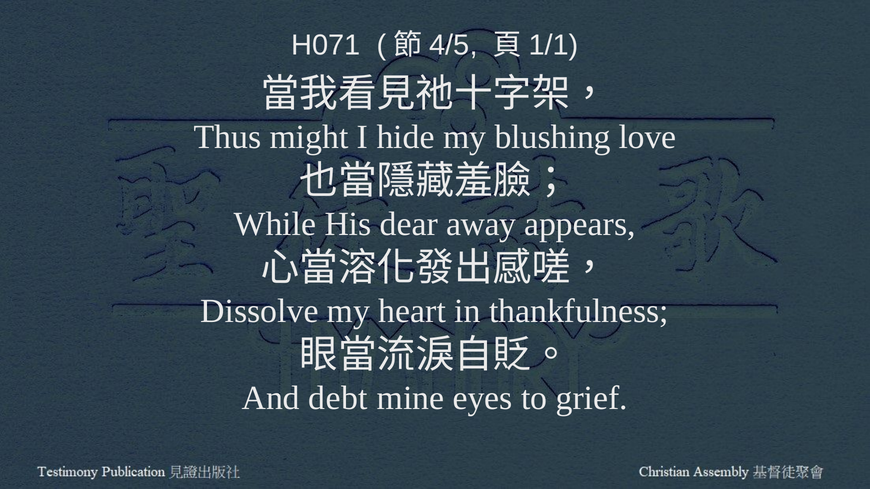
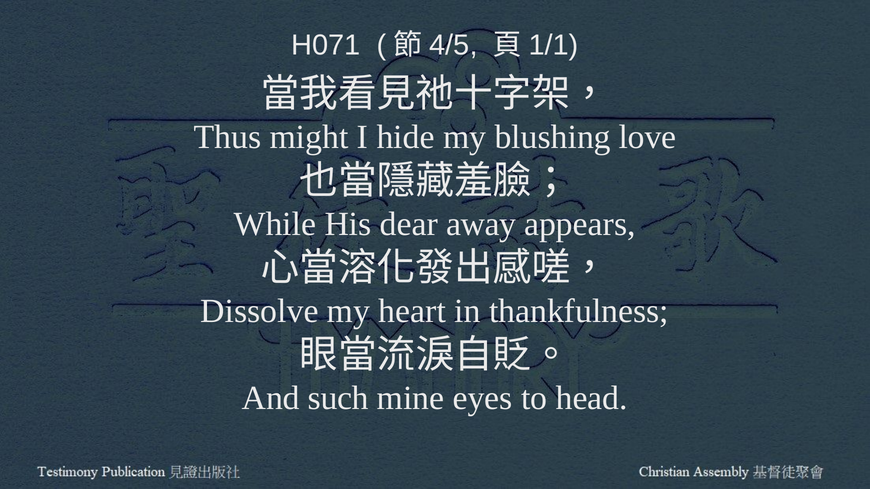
debt: debt -> such
grief: grief -> head
